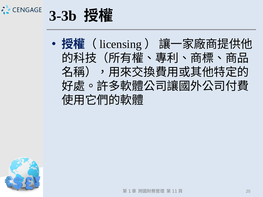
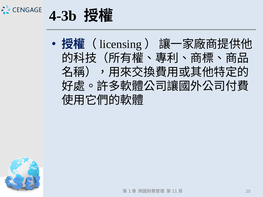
3-3b: 3-3b -> 4-3b
